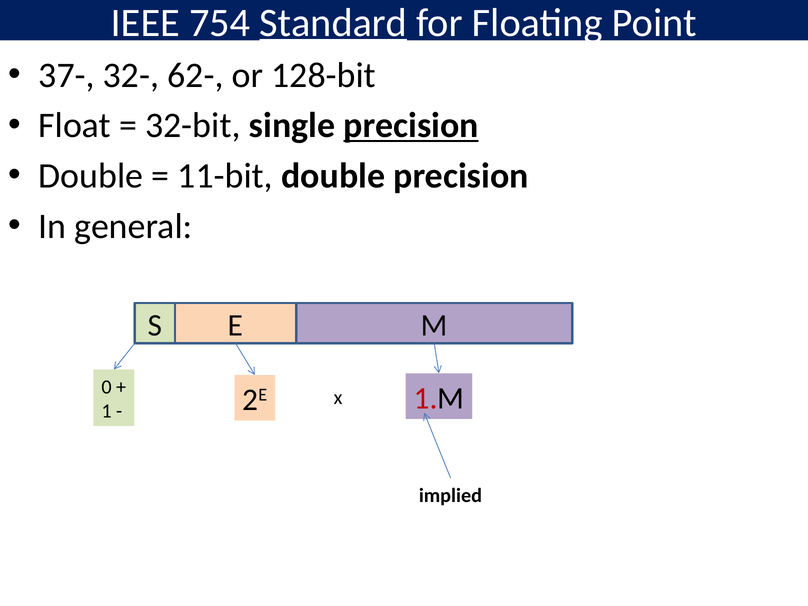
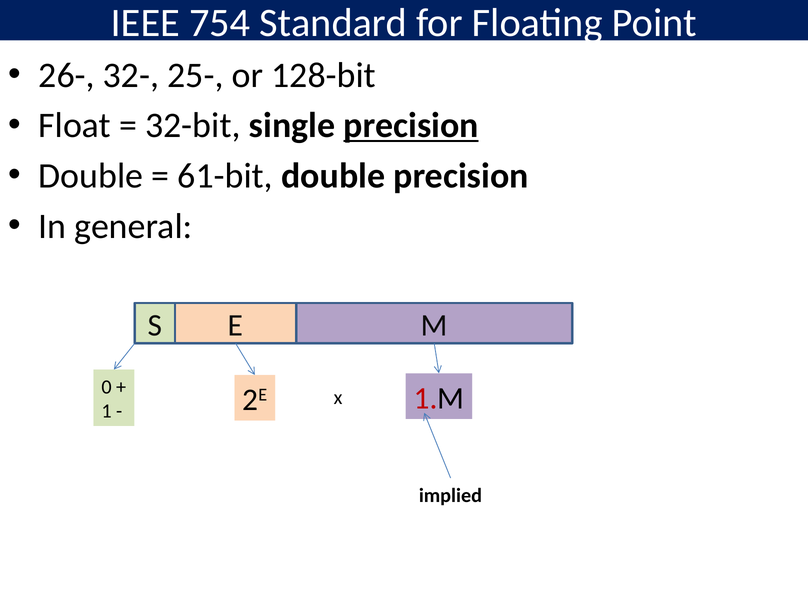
Standard underline: present -> none
37-: 37- -> 26-
62-: 62- -> 25-
11-bit: 11-bit -> 61-bit
